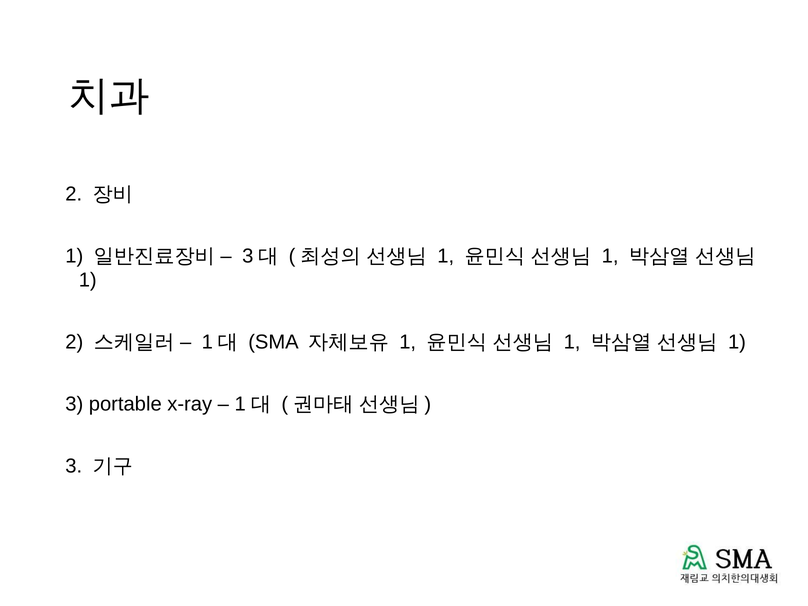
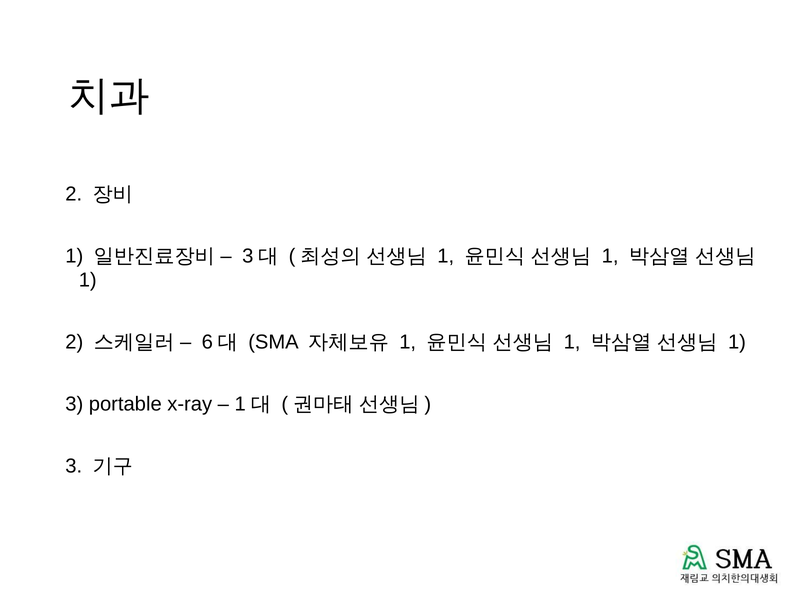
1 at (207, 342): 1 -> 6
